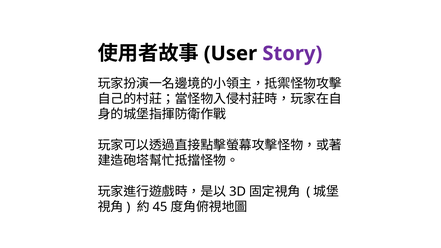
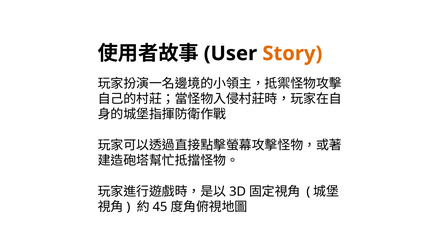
Story colour: purple -> orange
